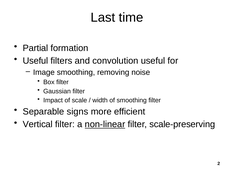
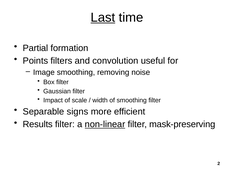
Last underline: none -> present
Useful at (35, 61): Useful -> Points
Vertical: Vertical -> Results
scale-preserving: scale-preserving -> mask-preserving
